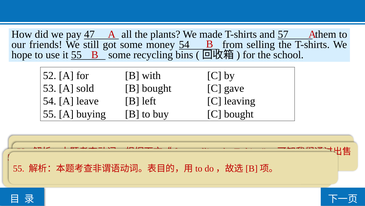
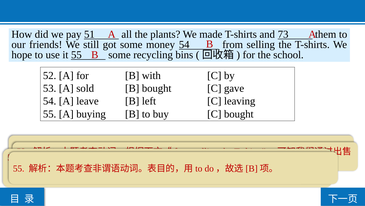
47: 47 -> 51
57: 57 -> 73
